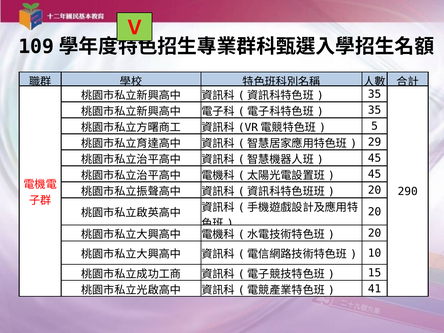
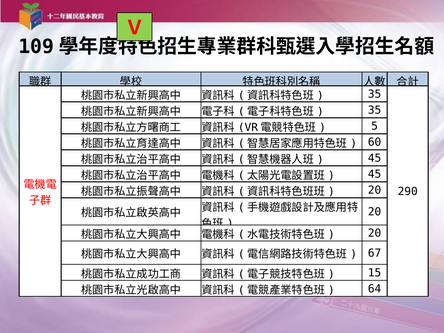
29: 29 -> 60
10: 10 -> 67
41: 41 -> 64
